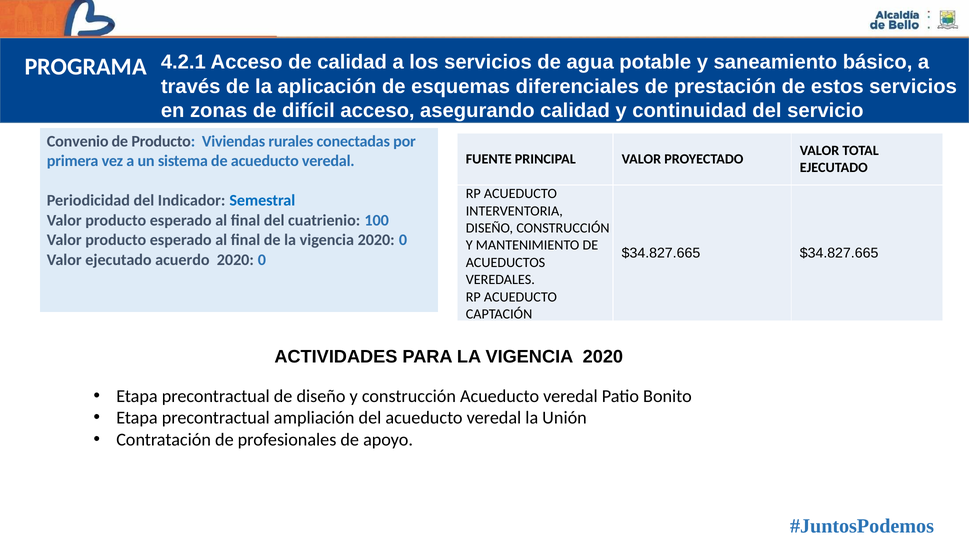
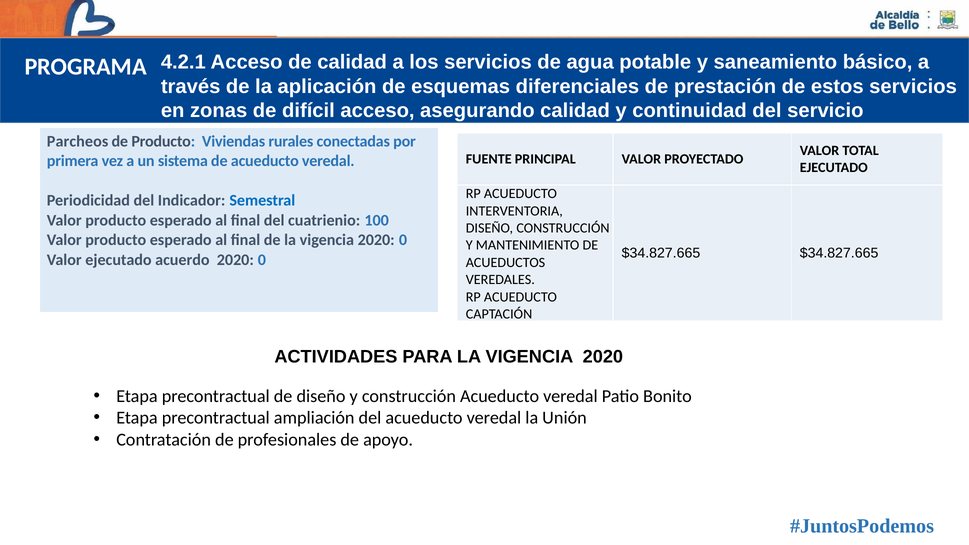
Convenio: Convenio -> Parcheos
